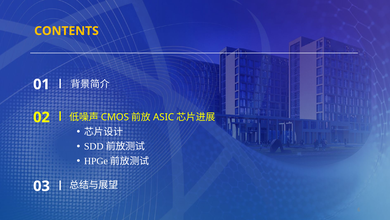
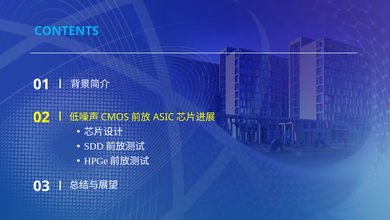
CONTENTS colour: yellow -> light blue
